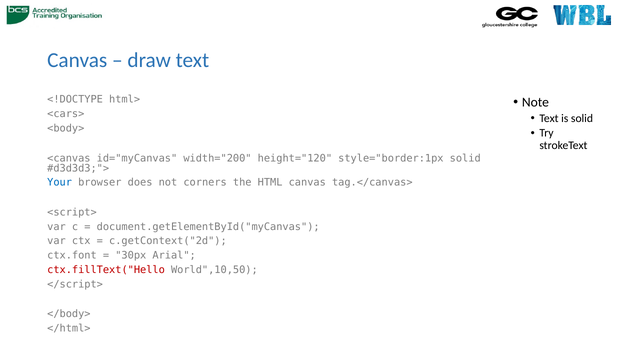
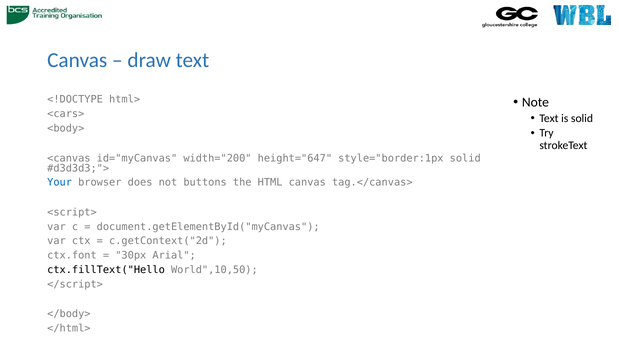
height="120: height="120 -> height="647
corners: corners -> buttons
ctx.fillText("Hello colour: red -> black
